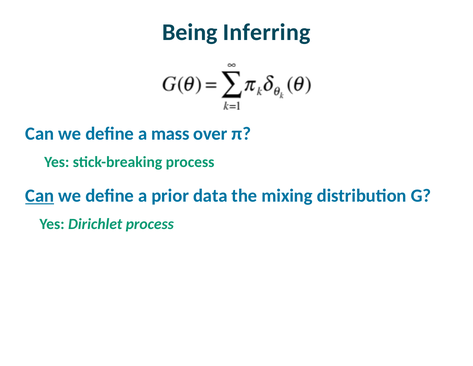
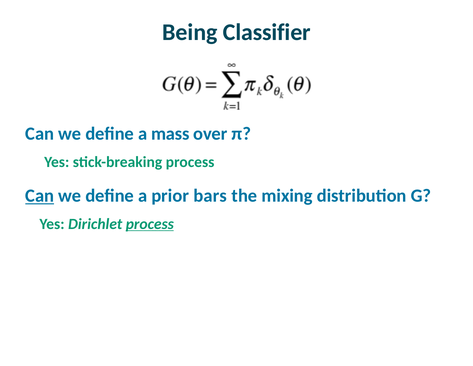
Inferring: Inferring -> Classifier
data: data -> bars
process at (150, 224) underline: none -> present
